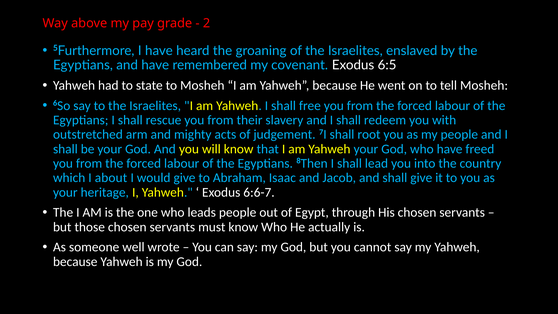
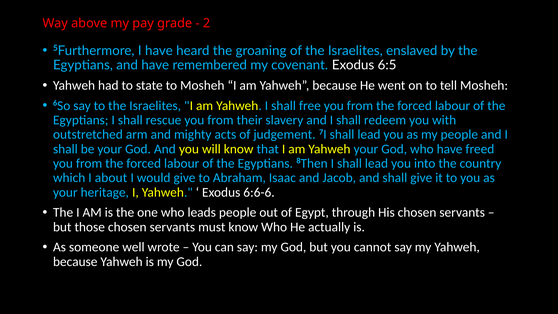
7I shall root: root -> lead
6:6-7: 6:6-7 -> 6:6-6
